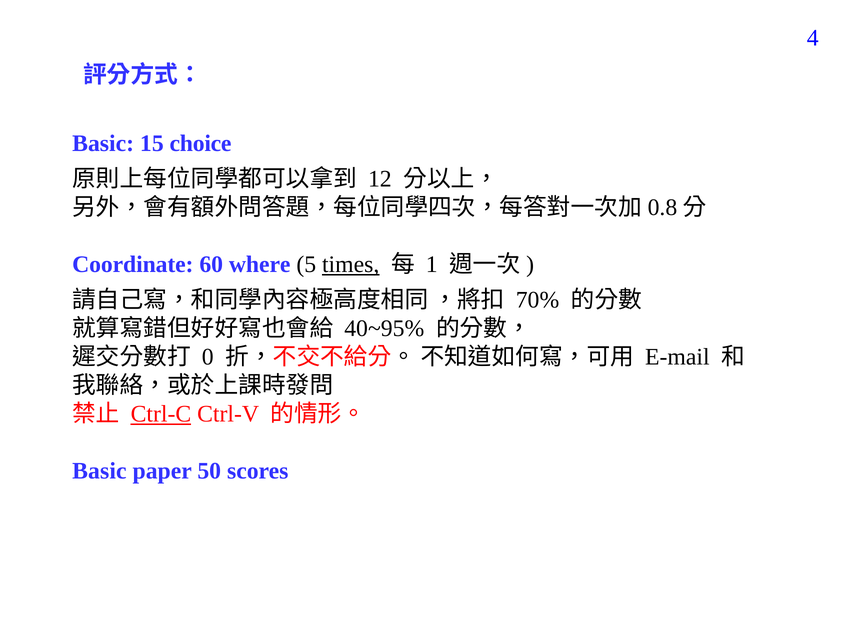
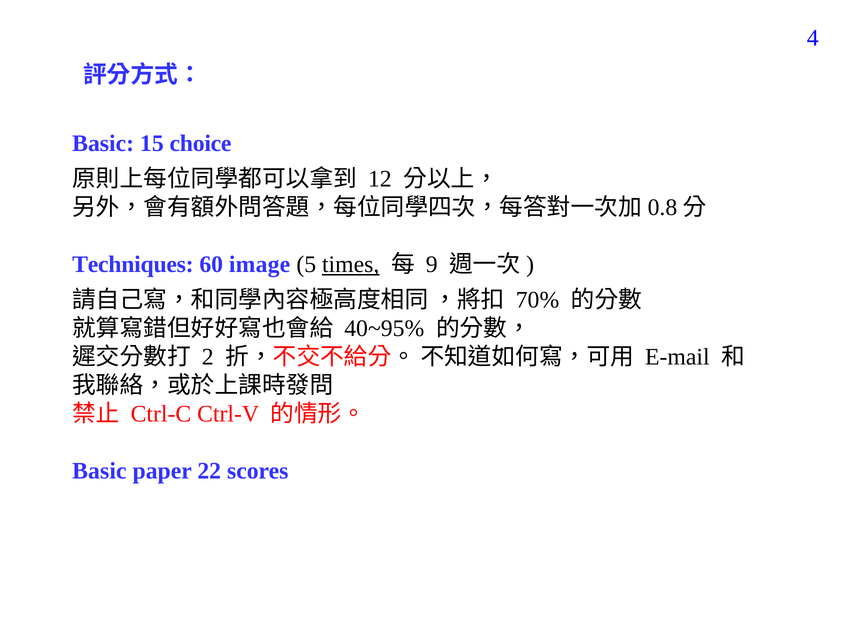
Coordinate: Coordinate -> Techniques
where: where -> image
1: 1 -> 9
0: 0 -> 2
Ctrl-C underline: present -> none
50: 50 -> 22
